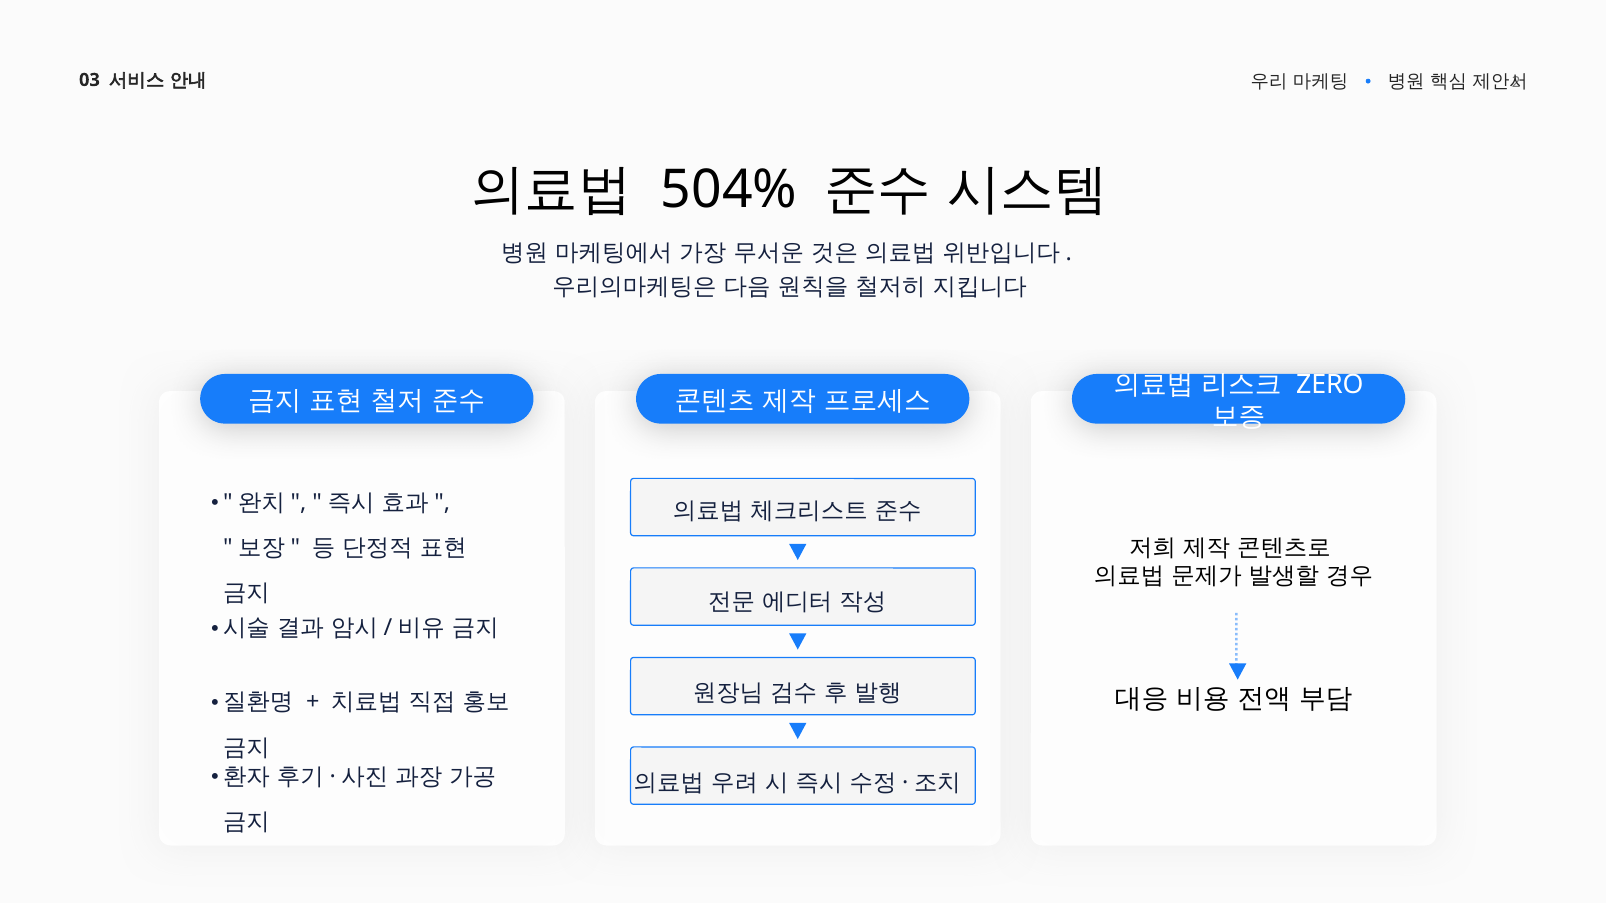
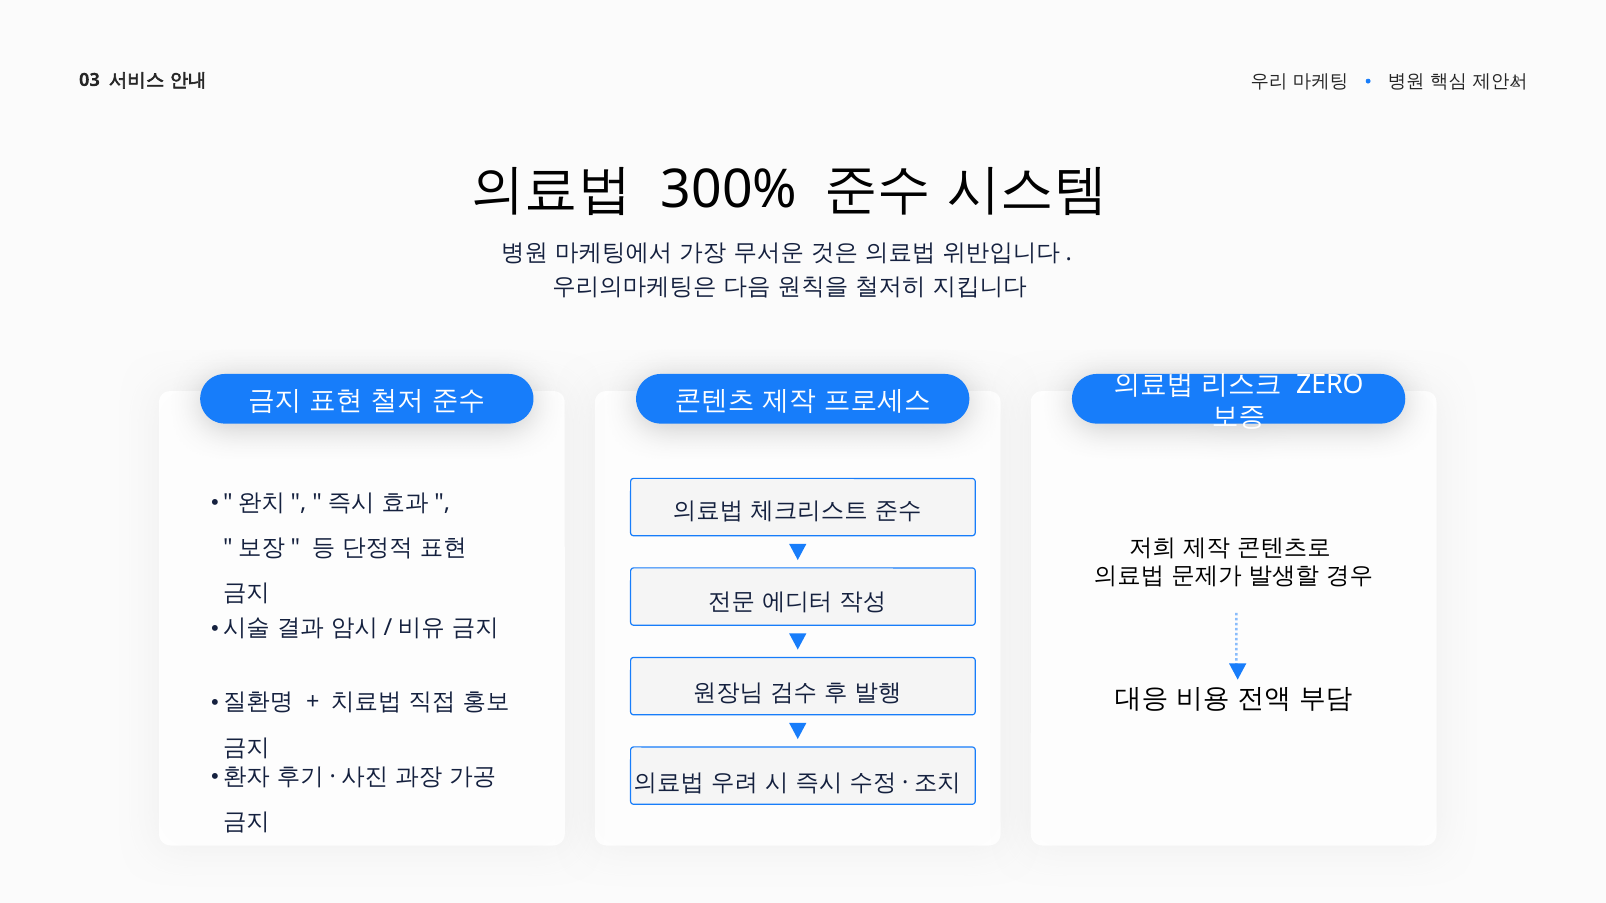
504%: 504% -> 300%
